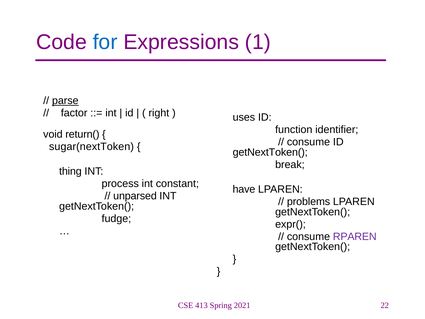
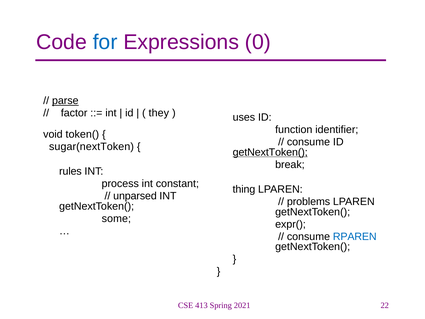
1: 1 -> 0
right: right -> they
return(: return( -> token(
getNextToken( at (270, 152) underline: none -> present
thing: thing -> rules
have: have -> thing
fudge: fudge -> some
RPAREN colour: purple -> blue
